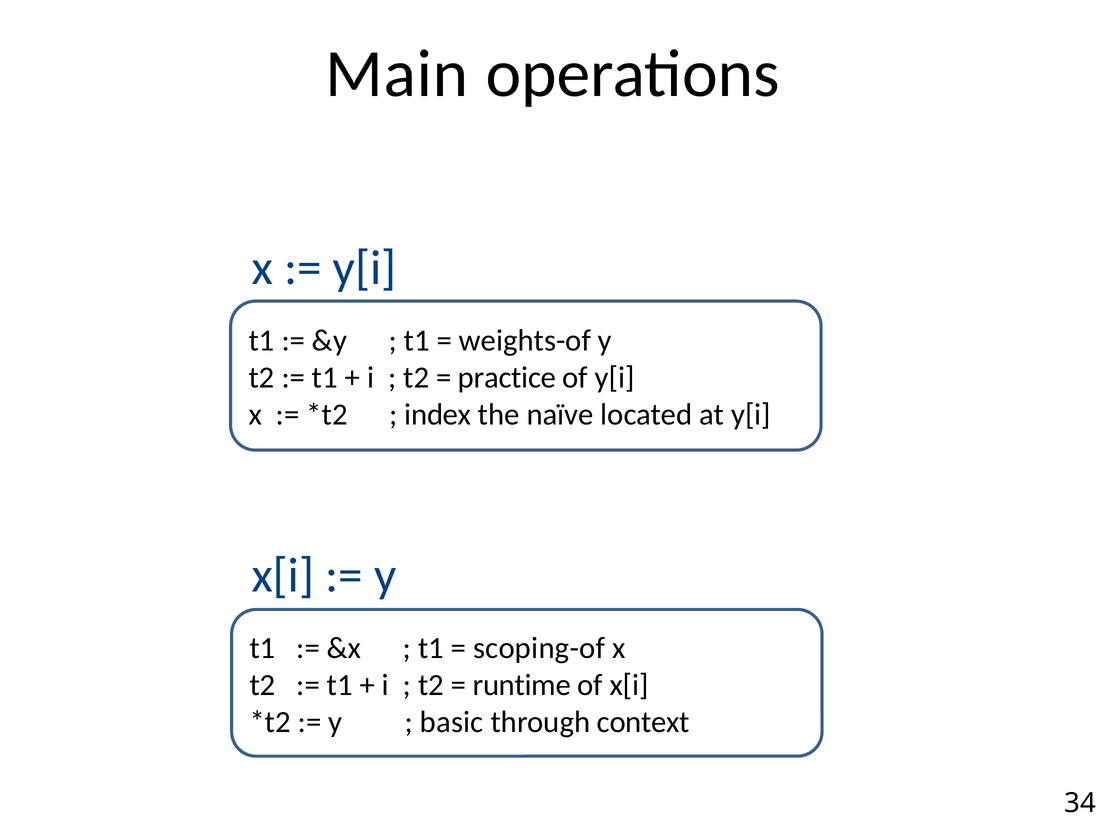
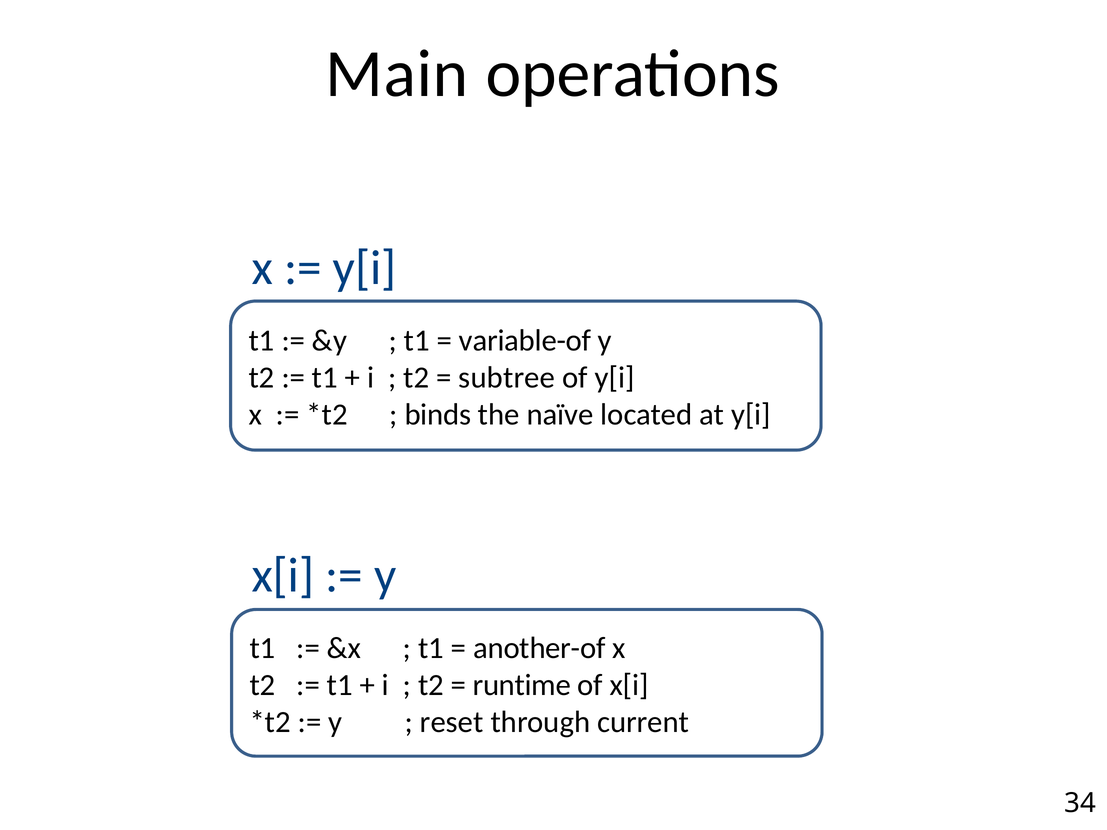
weights-of: weights-of -> variable-of
practice: practice -> subtree
index: index -> binds
scoping-of: scoping-of -> another-of
basic: basic -> reset
context: context -> current
